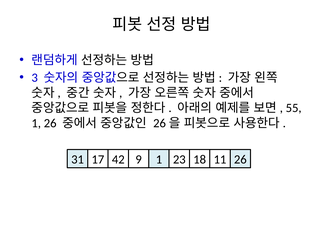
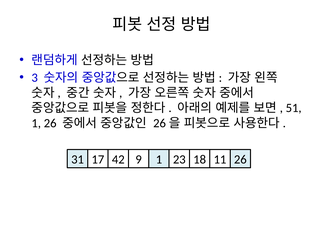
55: 55 -> 51
